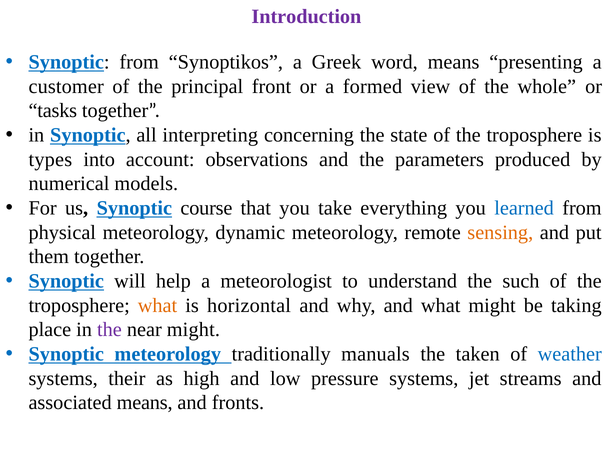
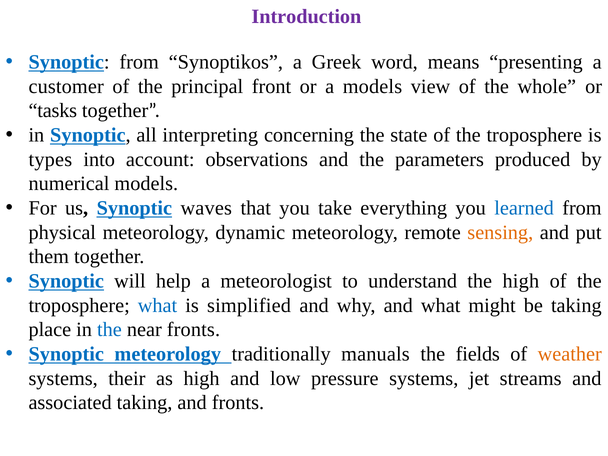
a formed: formed -> models
course: course -> waves
the such: such -> high
what at (158, 305) colour: orange -> blue
horizontal: horizontal -> simplified
the at (109, 330) colour: purple -> blue
near might: might -> fronts
taken: taken -> fields
weather colour: blue -> orange
associated means: means -> taking
